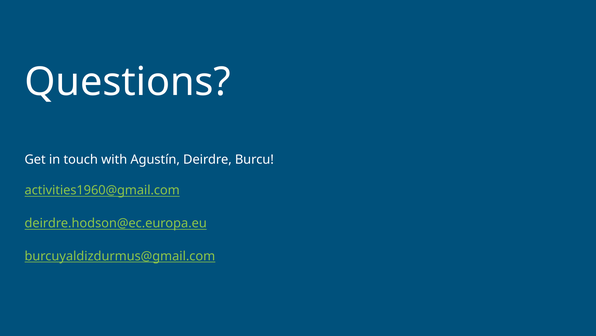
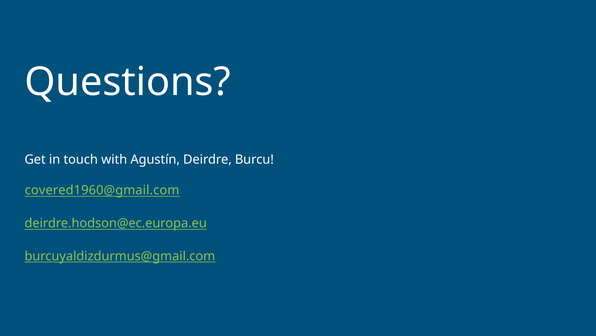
activities1960@gmail.com: activities1960@gmail.com -> covered1960@gmail.com
